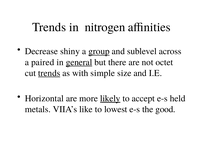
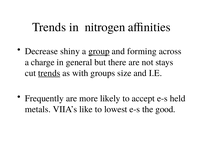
sublevel: sublevel -> forming
paired: paired -> charge
general underline: present -> none
octet: octet -> stays
simple: simple -> groups
Horizontal: Horizontal -> Frequently
likely underline: present -> none
